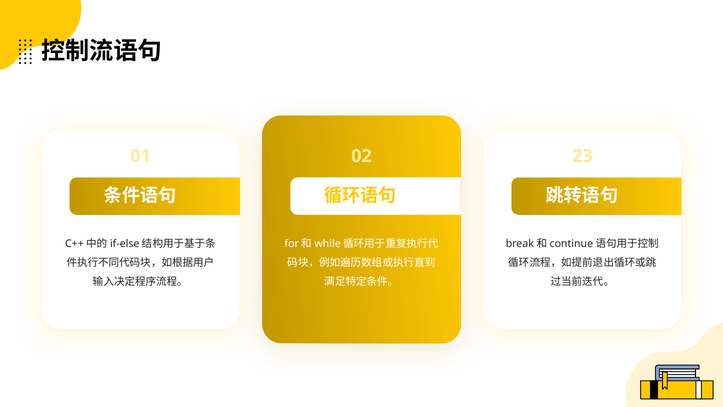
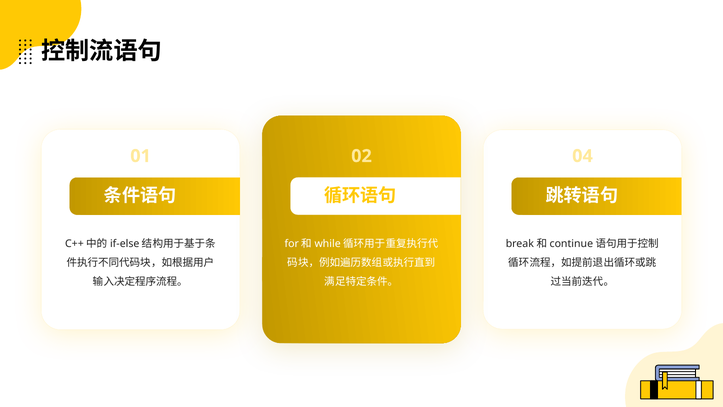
23: 23 -> 04
